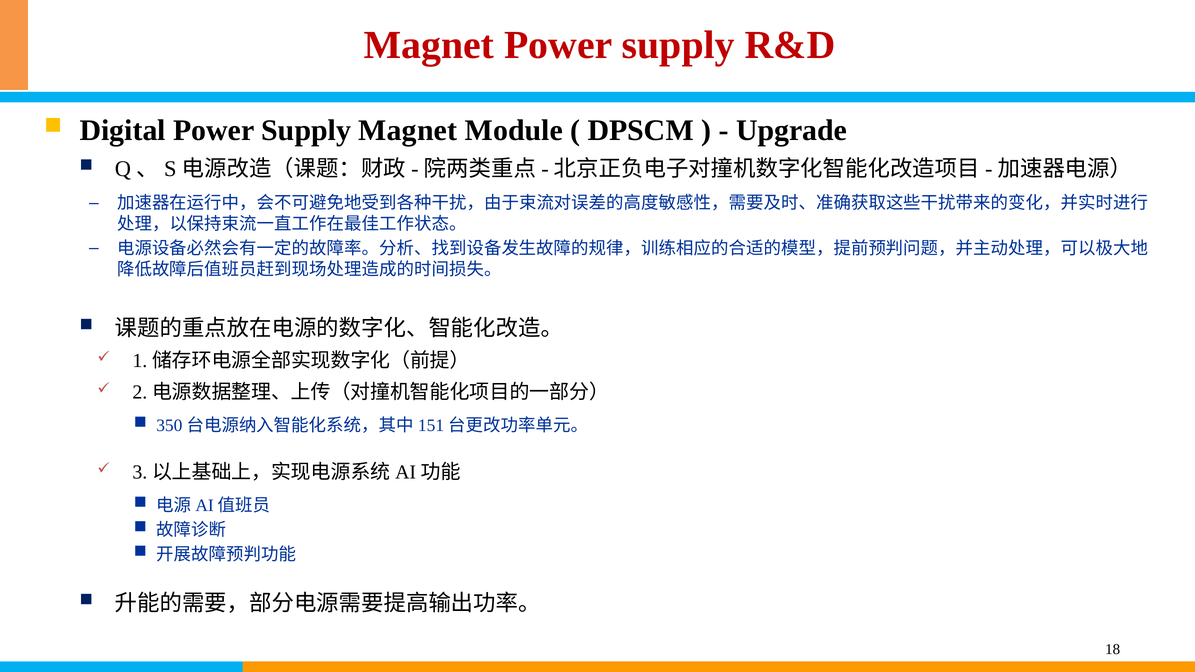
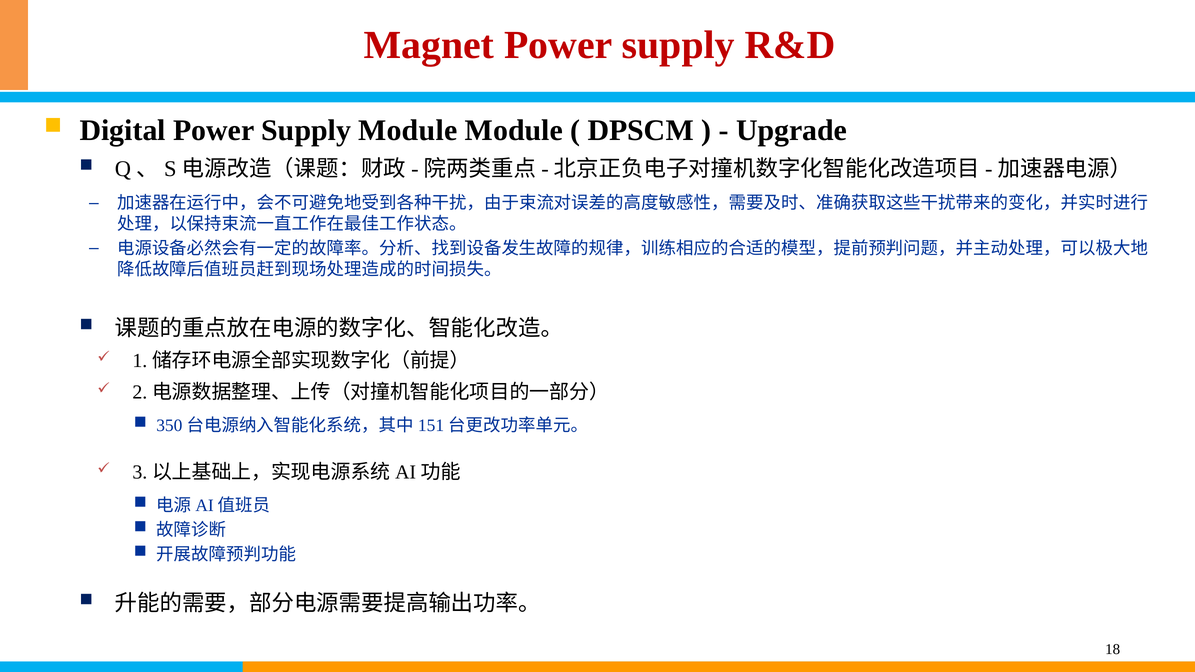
Supply Magnet: Magnet -> Module
